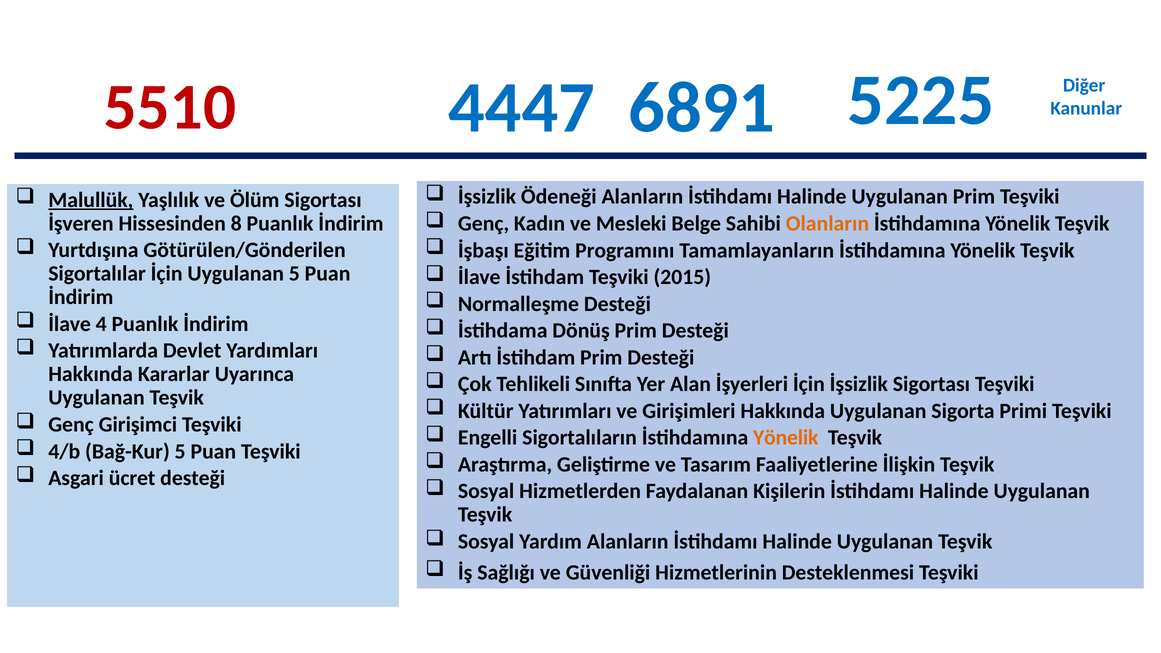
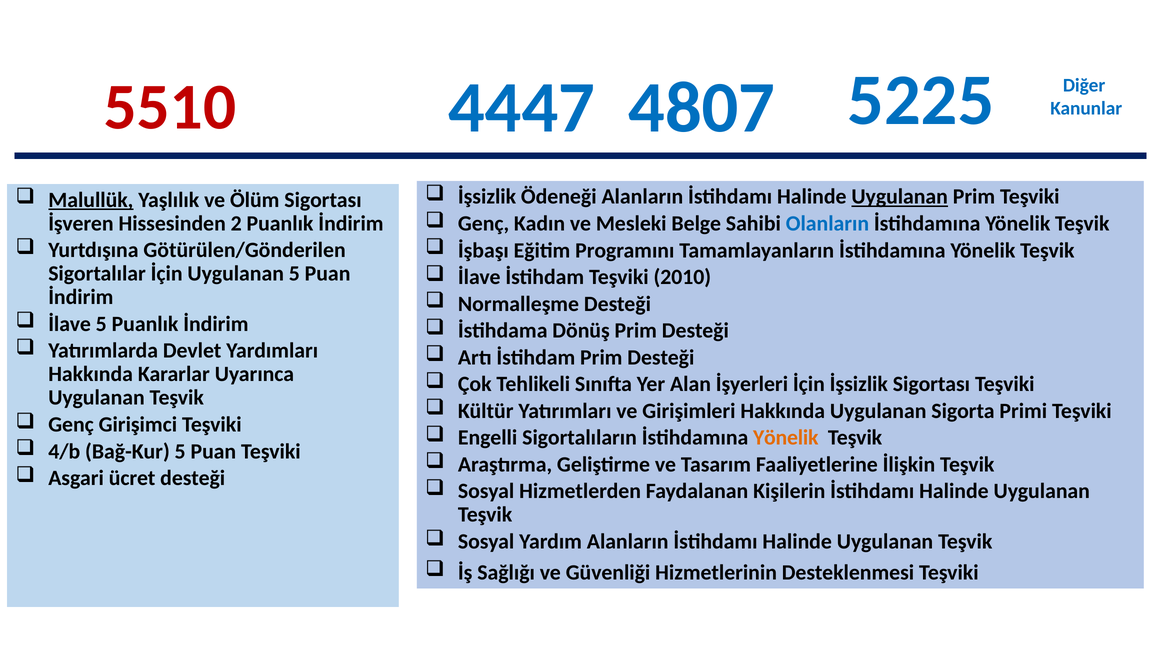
6891: 6891 -> 4807
Uygulanan at (900, 197) underline: none -> present
Olanların colour: orange -> blue
8: 8 -> 2
2015: 2015 -> 2010
İlave 4: 4 -> 5
